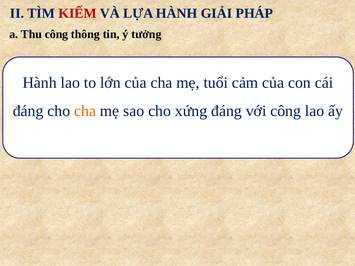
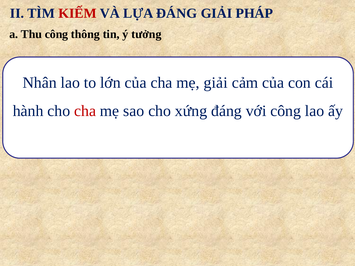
LỰA HÀNH: HÀNH -> ĐÁNG
Hành at (40, 83): Hành -> Nhân
mẹ tuổi: tuổi -> giải
đáng at (28, 111): đáng -> hành
cha at (85, 111) colour: orange -> red
